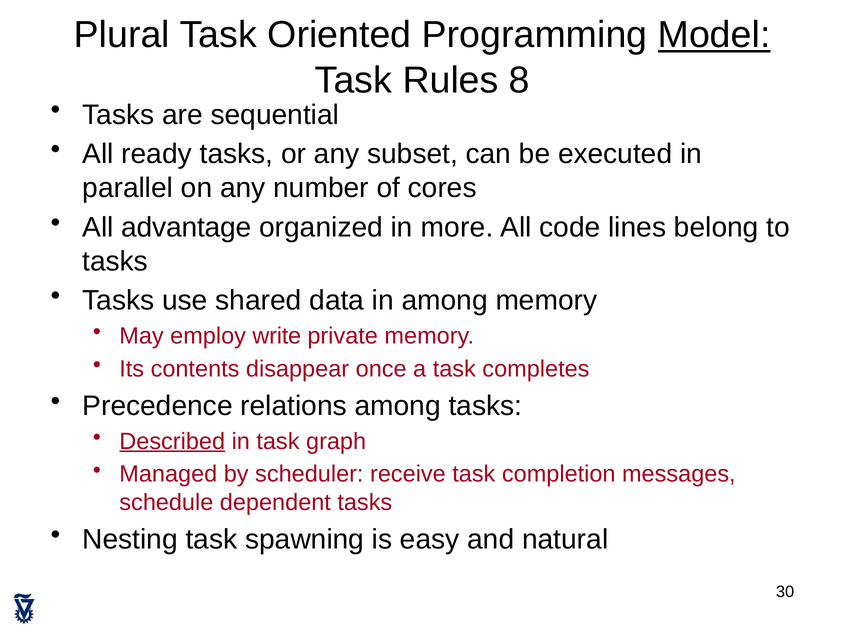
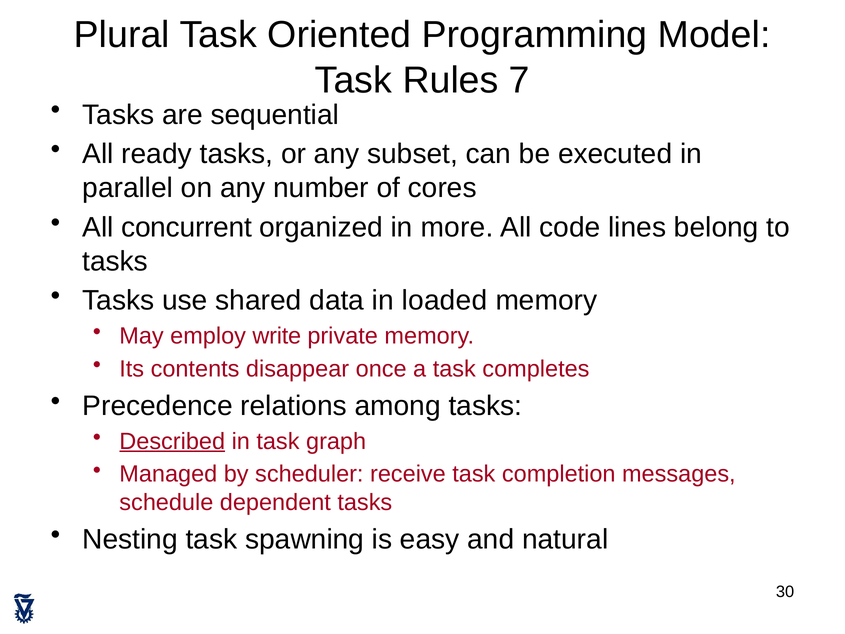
Model underline: present -> none
8: 8 -> 7
advantage: advantage -> concurrent
in among: among -> loaded
